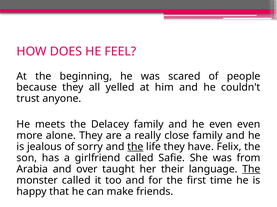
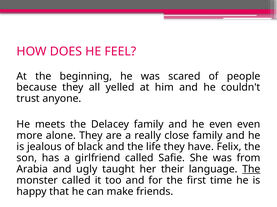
sorry: sorry -> black
the at (135, 147) underline: present -> none
over: over -> ugly
